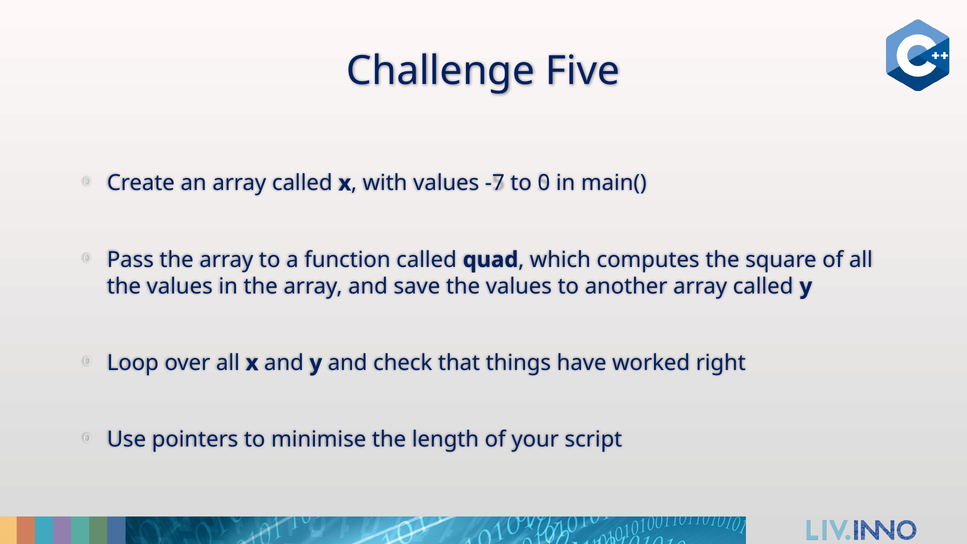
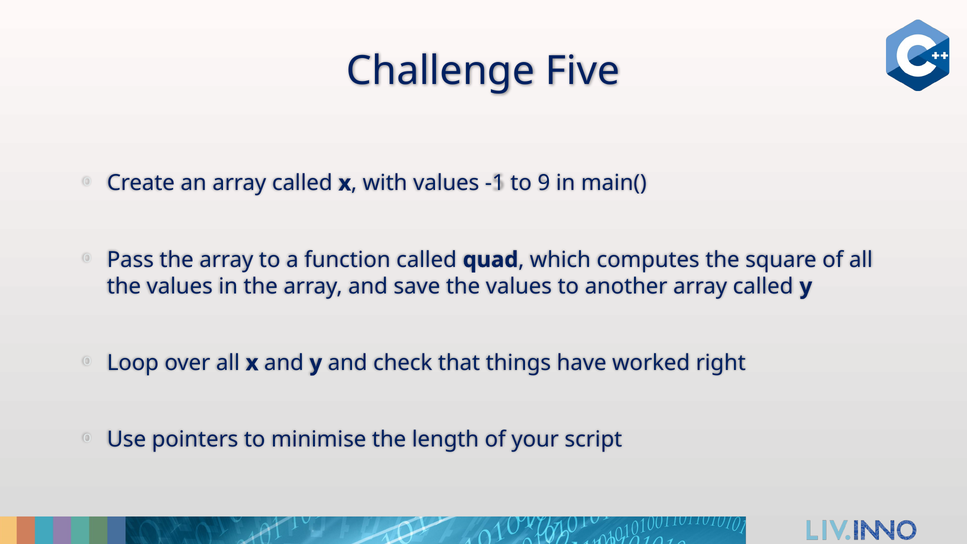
-7: -7 -> -1
0: 0 -> 9
